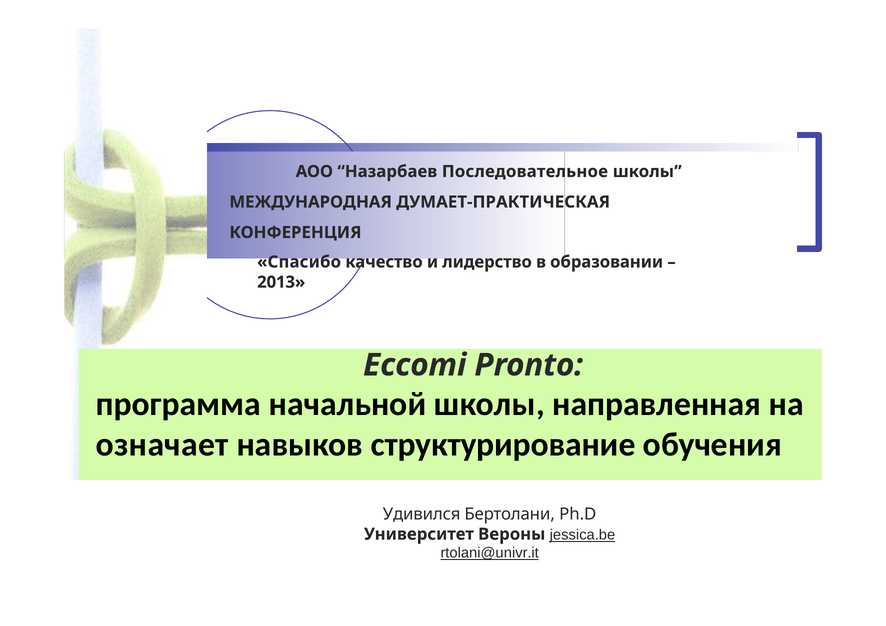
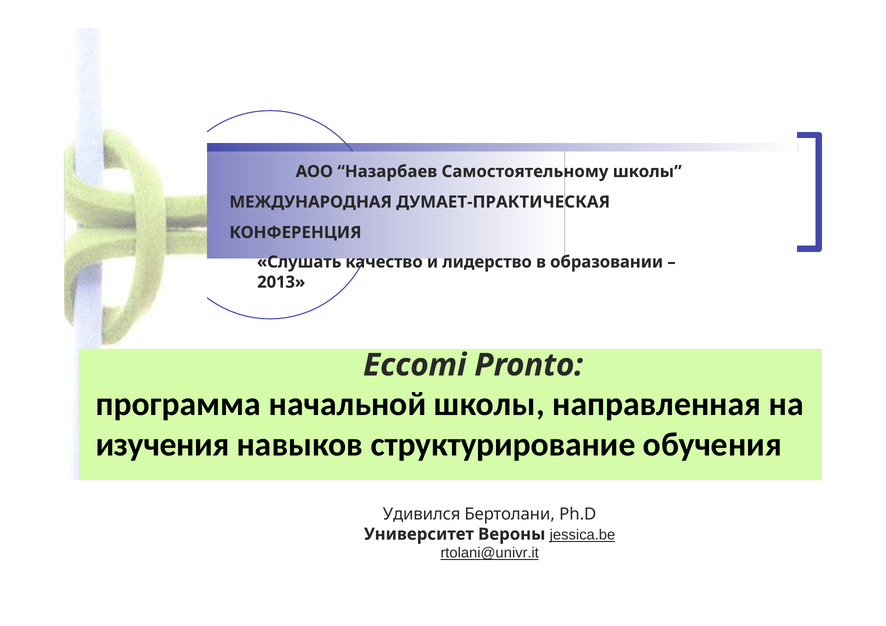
Последовательное: Последовательное -> Самостоятельному
Спасибо: Спасибо -> Слушать
означает: означает -> изучения
